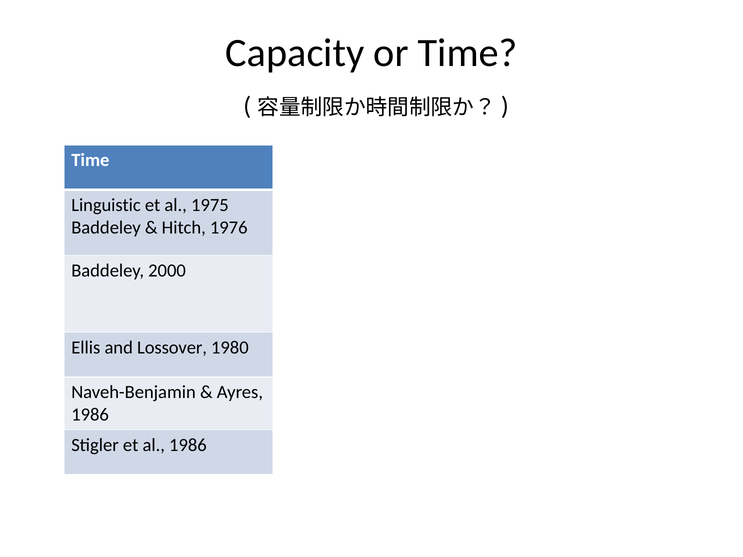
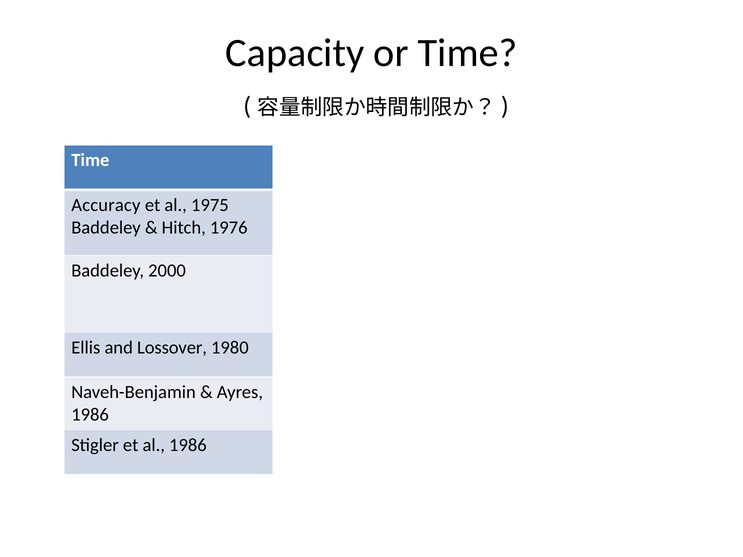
Linguistic: Linguistic -> Accuracy
